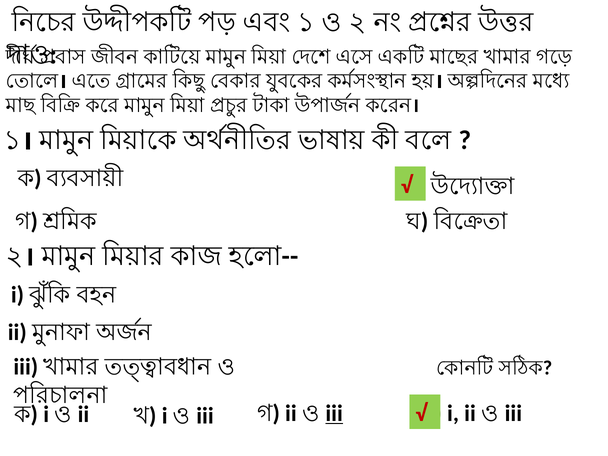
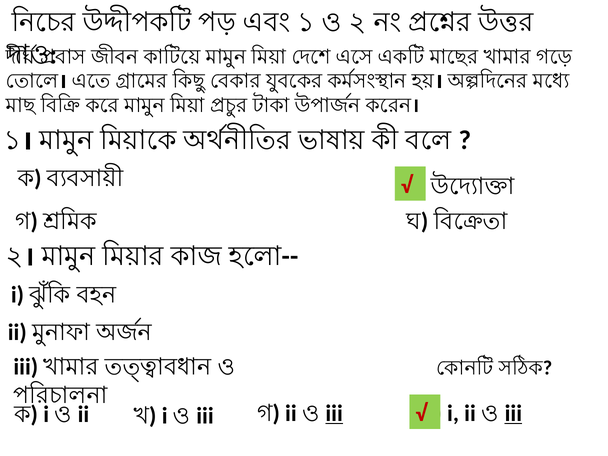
iii at (513, 413) underline: none -> present
